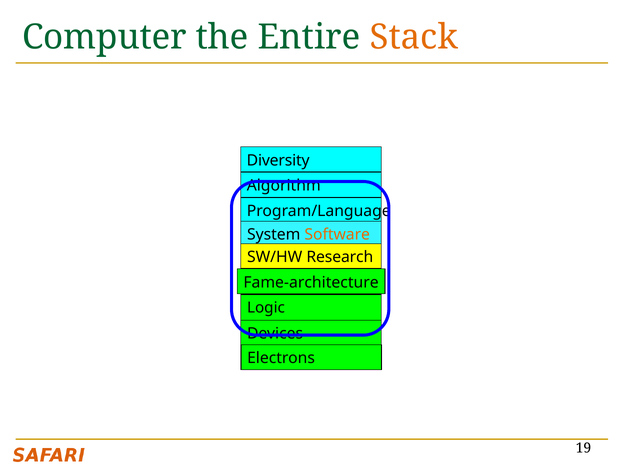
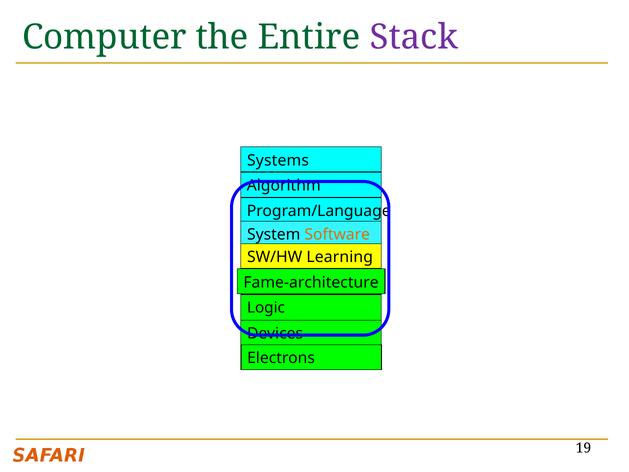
Stack colour: orange -> purple
Diversity: Diversity -> Systems
Research: Research -> Learning
